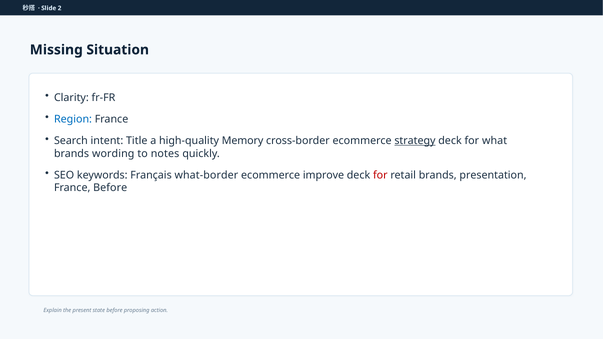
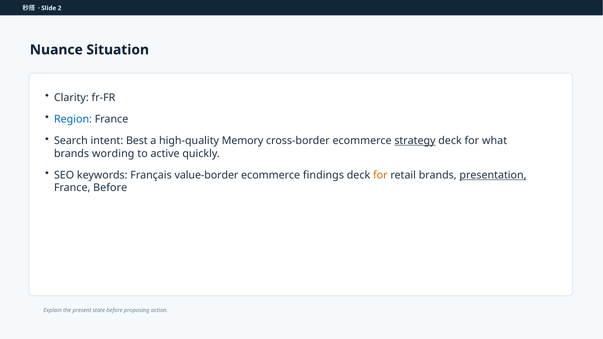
Missing: Missing -> Nuance
Title: Title -> Best
notes: notes -> active
what-border: what-border -> value-border
improve: improve -> findings
for at (380, 175) colour: red -> orange
presentation underline: none -> present
